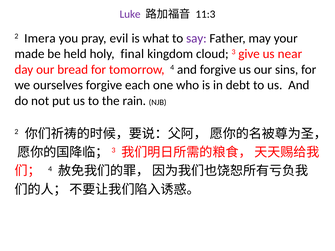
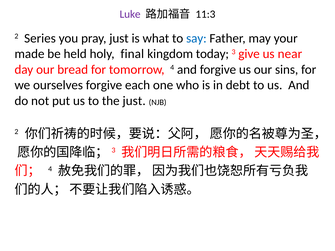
Imera: Imera -> Series
pray evil: evil -> just
say colour: purple -> blue
cloud: cloud -> today
the rain: rain -> just
